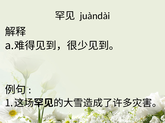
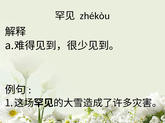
juàndài: juàndài -> zhékòu
